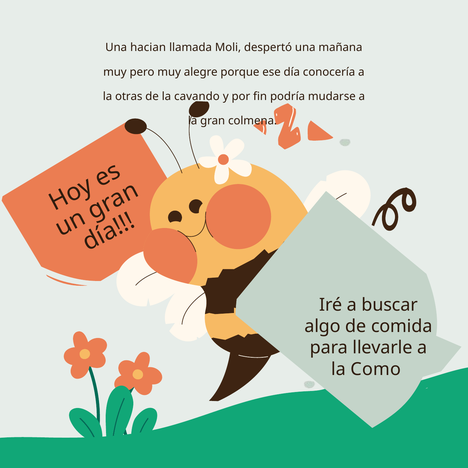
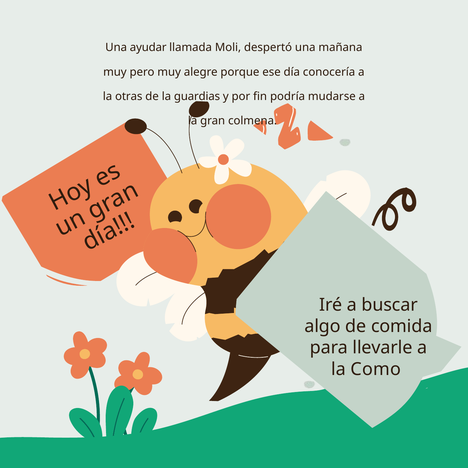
hacian: hacian -> ayudar
cavando: cavando -> guardias
